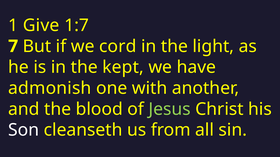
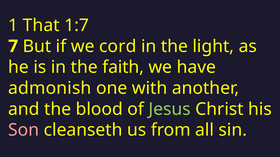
Give: Give -> That
kept: kept -> faith
Son colour: white -> pink
